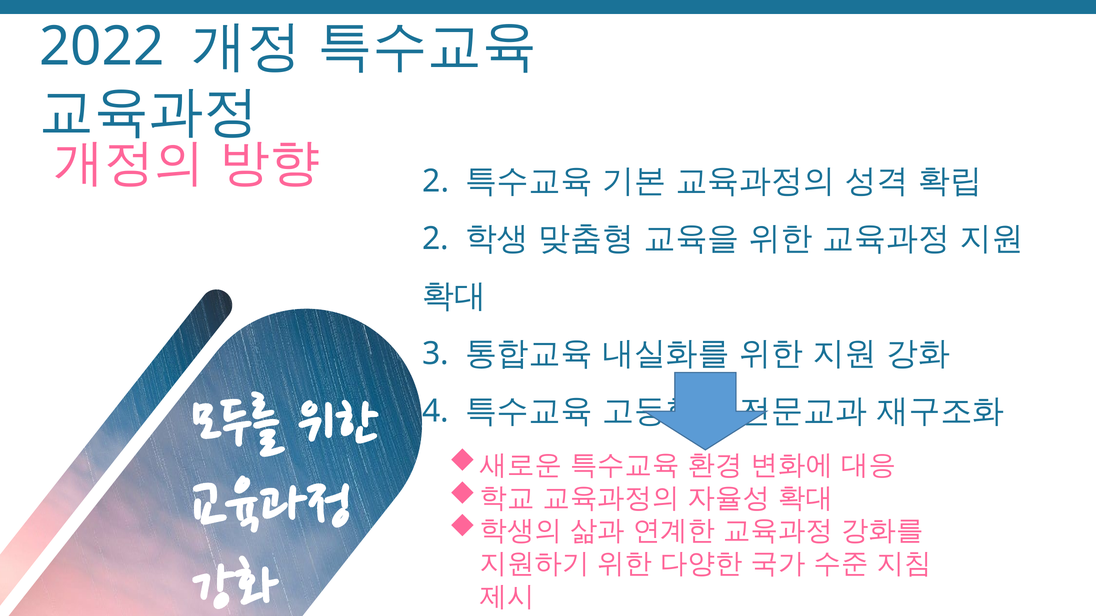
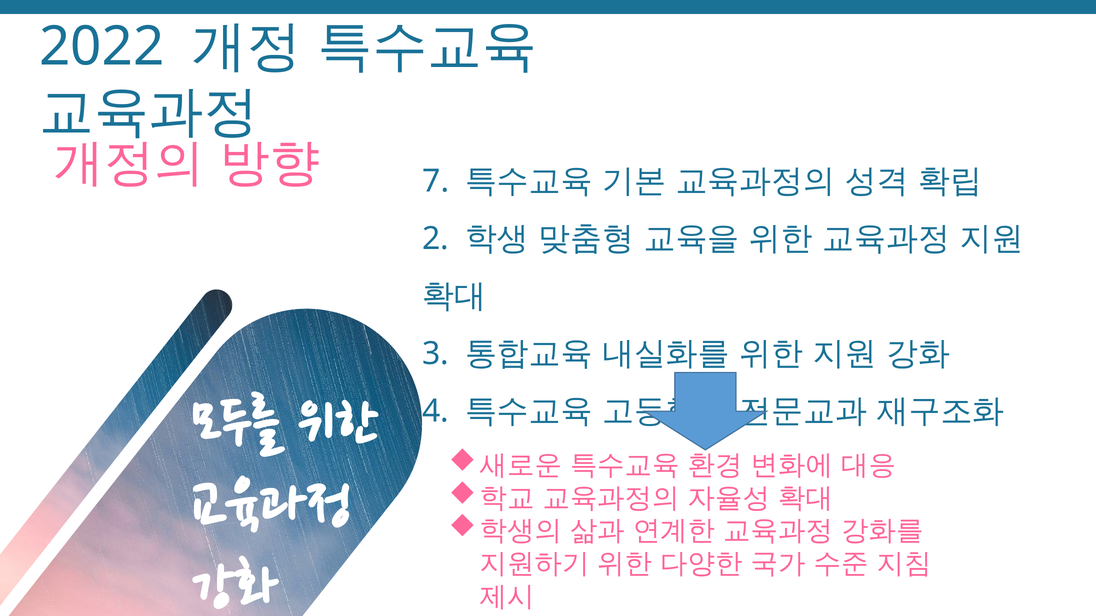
2 at (436, 181): 2 -> 7
